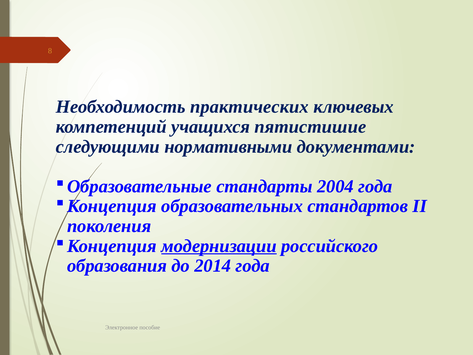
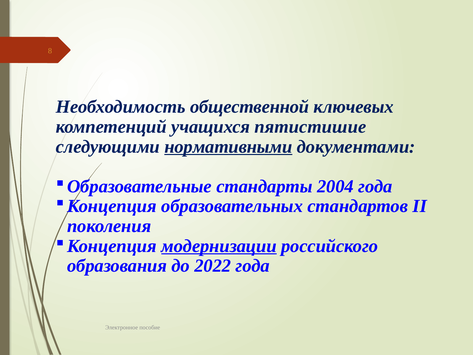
практических: практических -> общественной
нормативными underline: none -> present
2014: 2014 -> 2022
